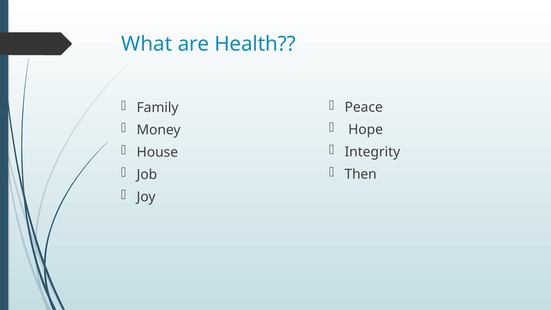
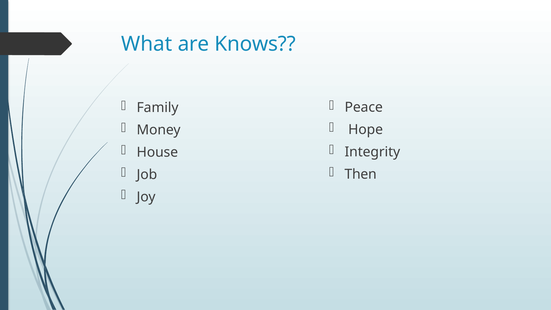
Health: Health -> Knows
